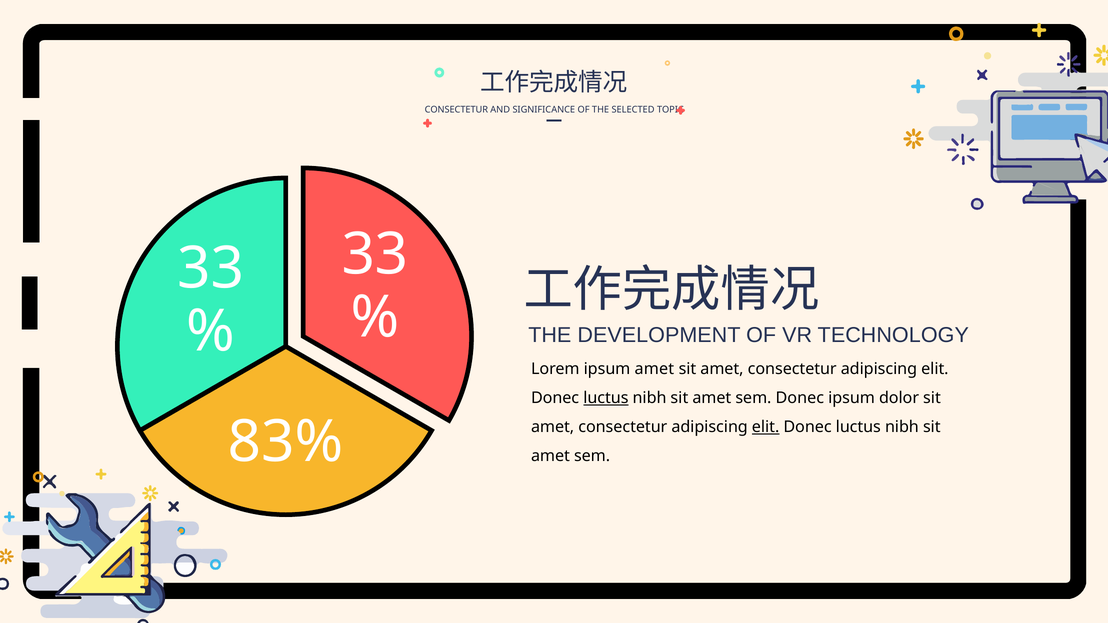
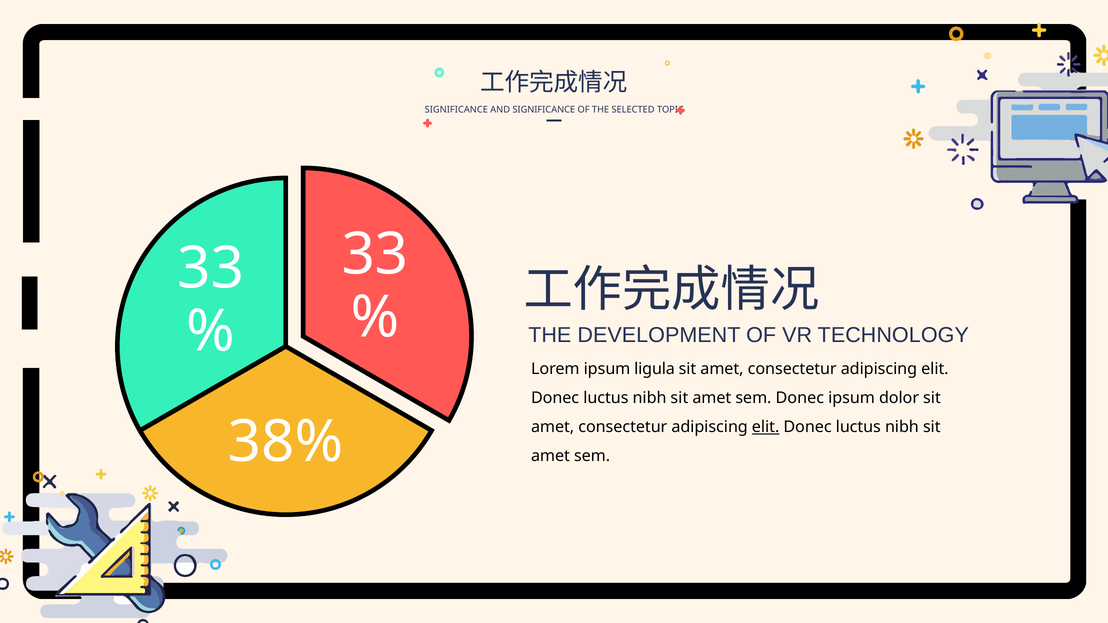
CONSECTETUR at (456, 110): CONSECTETUR -> SIGNIFICANCE
ipsum amet: amet -> ligula
luctus at (606, 398) underline: present -> none
83%: 83% -> 38%
